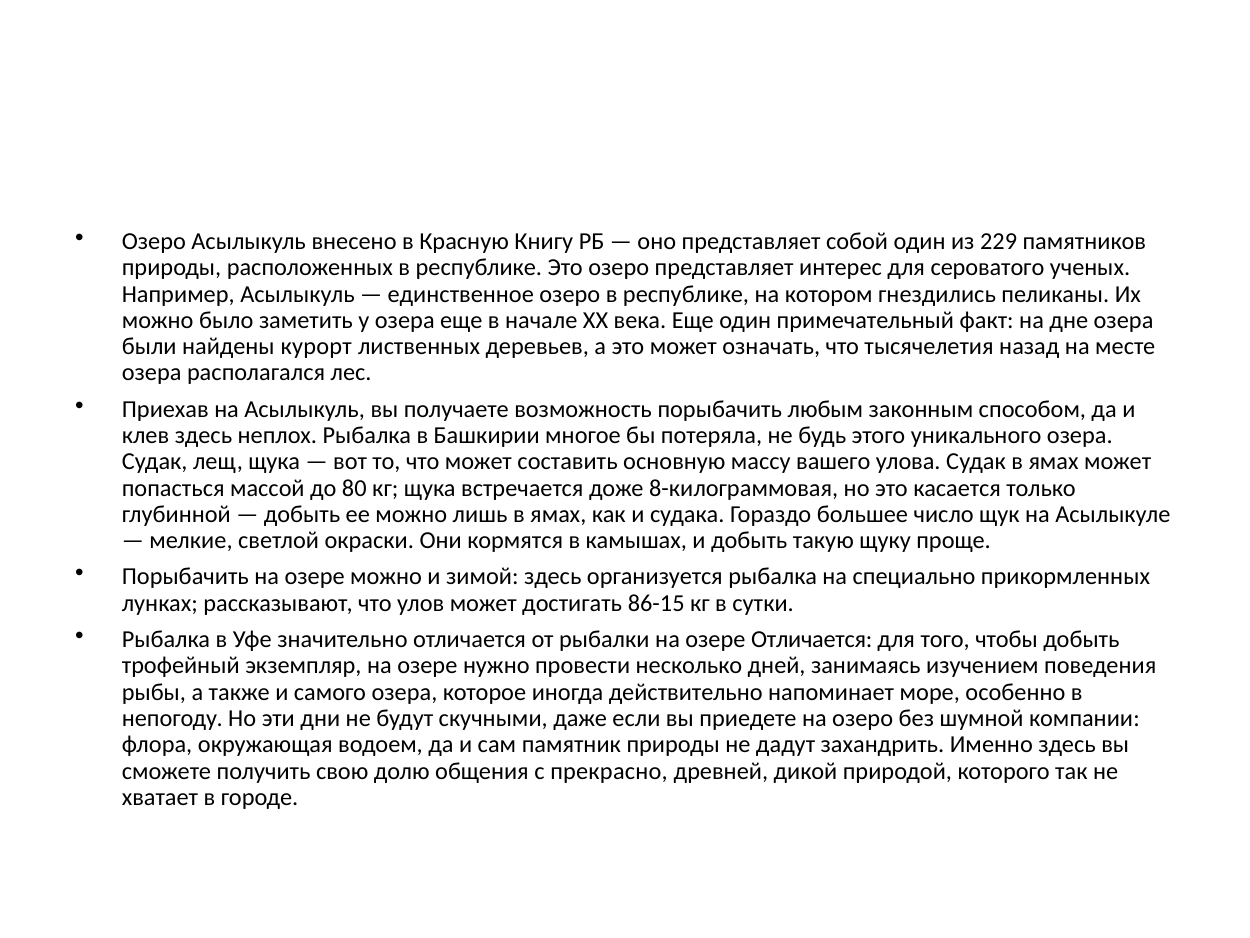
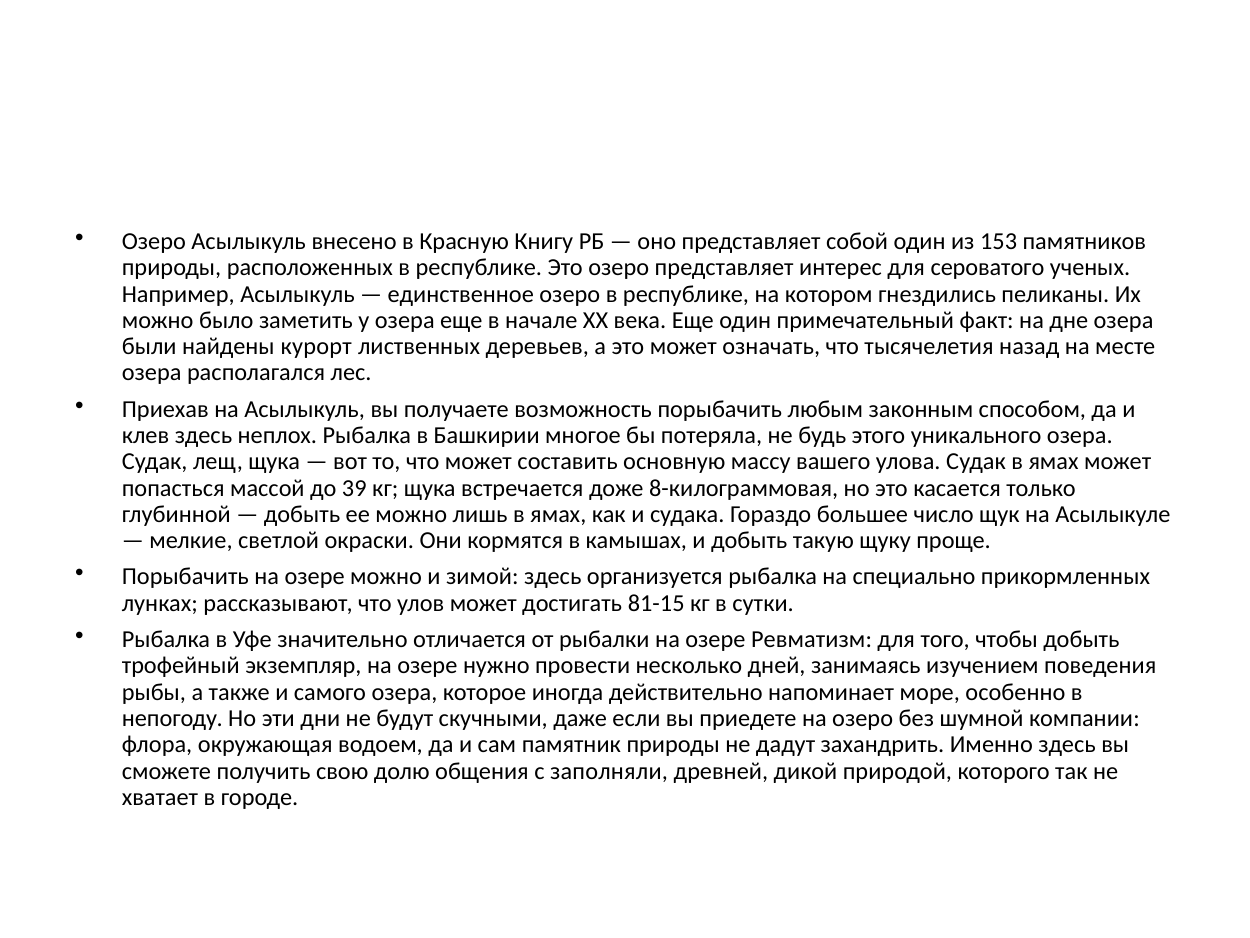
229: 229 -> 153
80: 80 -> 39
86-15: 86-15 -> 81-15
озере Отличается: Отличается -> Ревматизм
прекрасно: прекрасно -> заполняли
